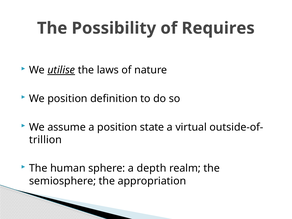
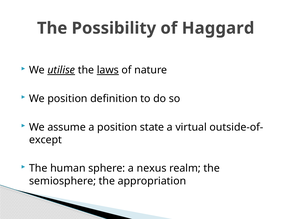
Requires: Requires -> Haggard
laws underline: none -> present
trillion: trillion -> except
depth: depth -> nexus
